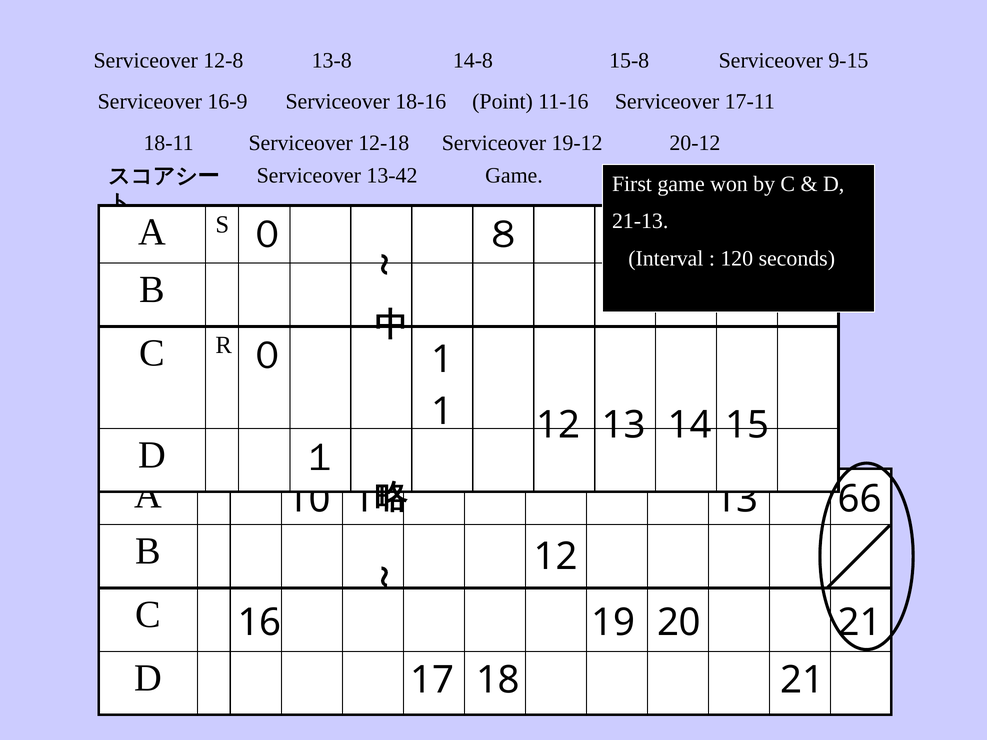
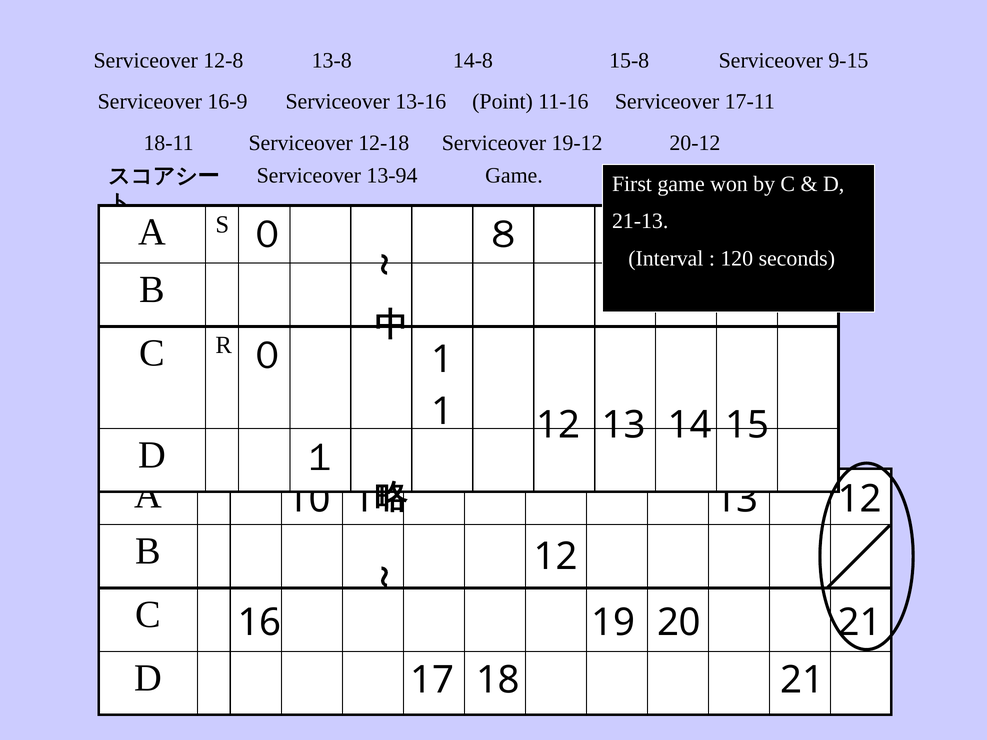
18-16: 18-16 -> 13-16
13-42: 13-42 -> 13-94
13 66: 66 -> 12
